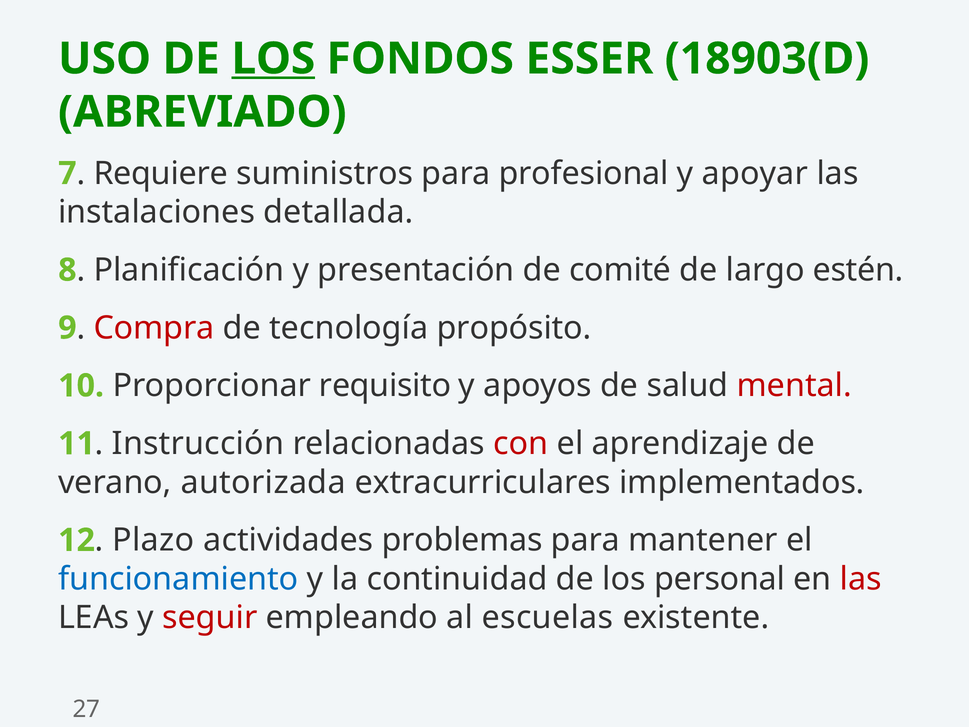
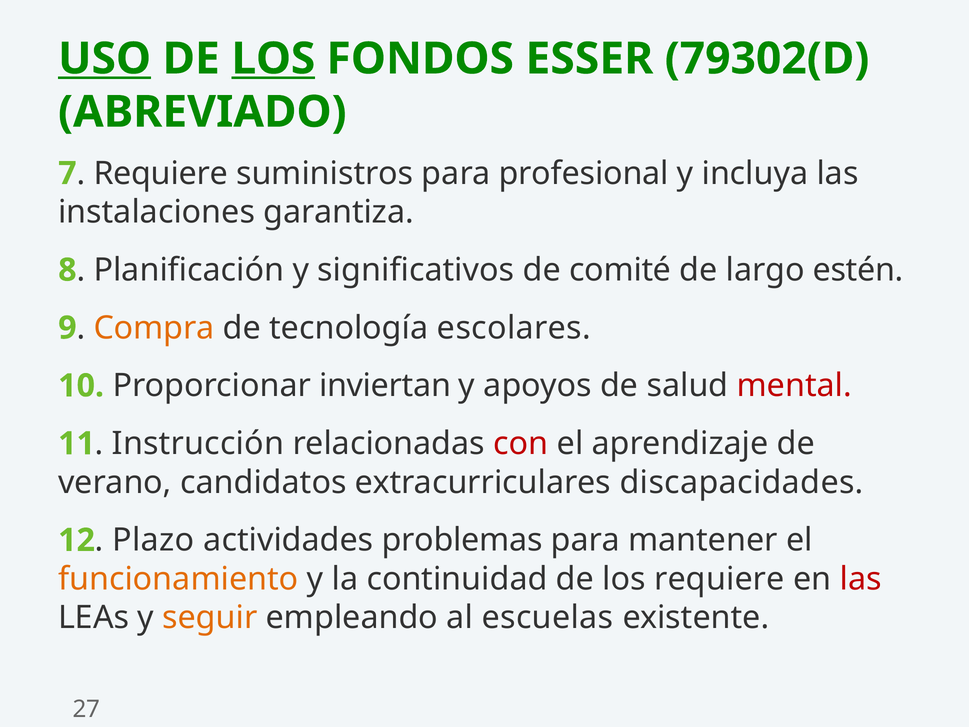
USO underline: none -> present
18903(D: 18903(D -> 79302(D
apoyar: apoyar -> incluya
detallada: detallada -> garantiza
presentación: presentación -> significativos
Compra colour: red -> orange
propósito: propósito -> escolares
requisito: requisito -> inviertan
autorizada: autorizada -> candidatos
implementados: implementados -> discapacidades
funcionamiento colour: blue -> orange
los personal: personal -> requiere
seguir colour: red -> orange
